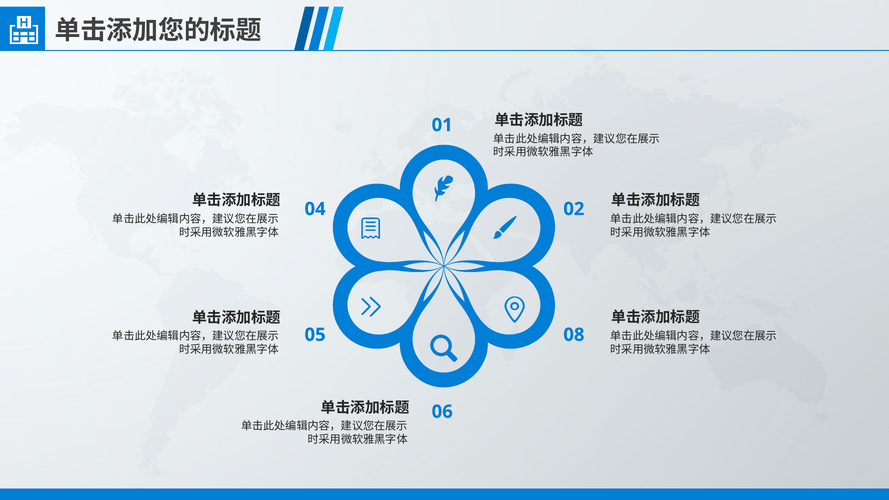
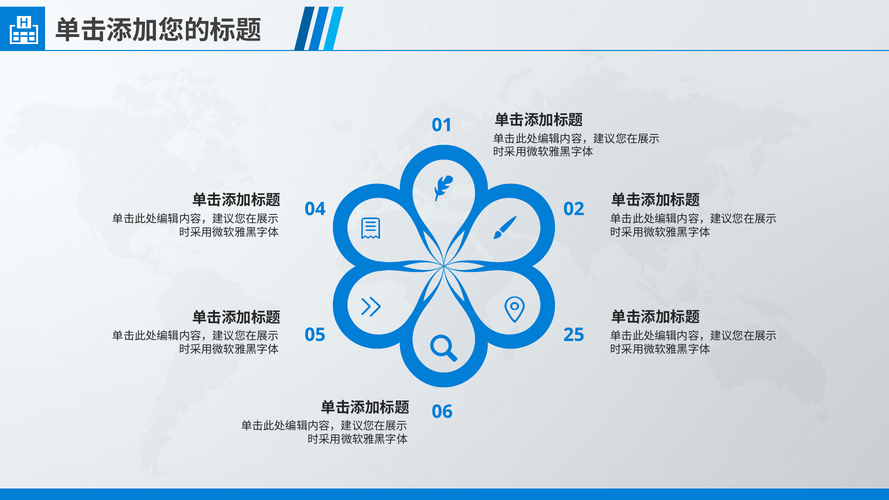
08: 08 -> 25
